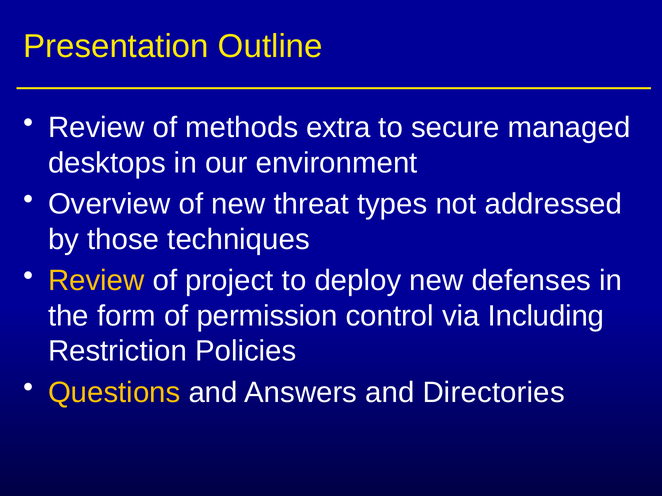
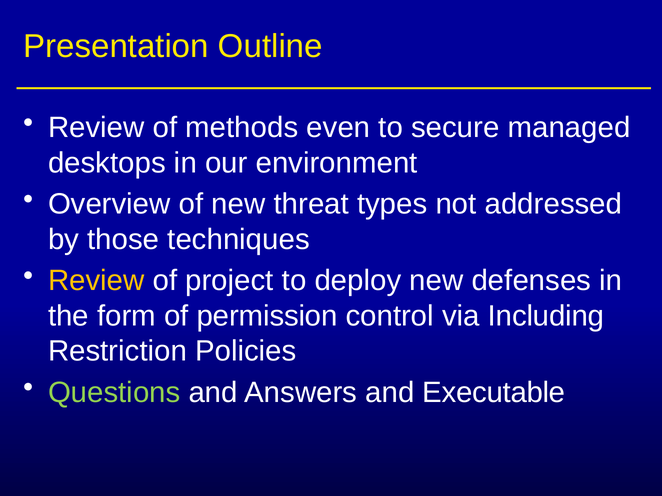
extra: extra -> even
Questions colour: yellow -> light green
Directories: Directories -> Executable
